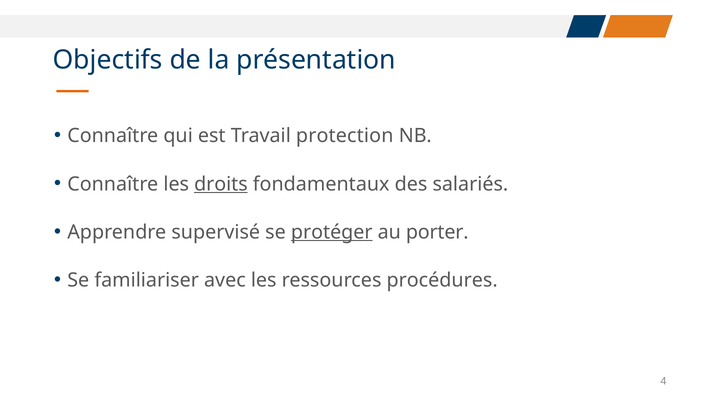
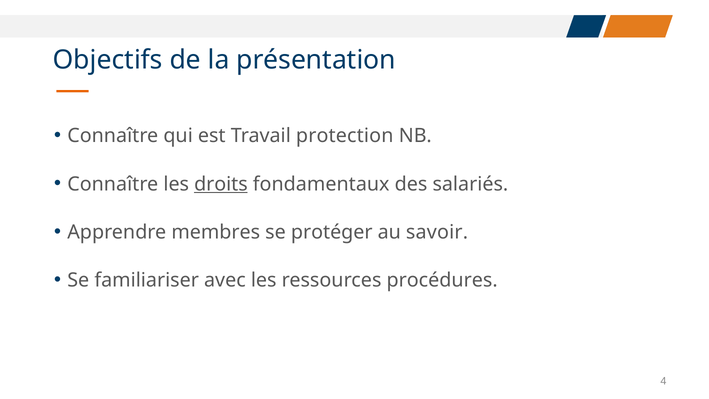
supervisé: supervisé -> membres
protéger underline: present -> none
porter: porter -> savoir
